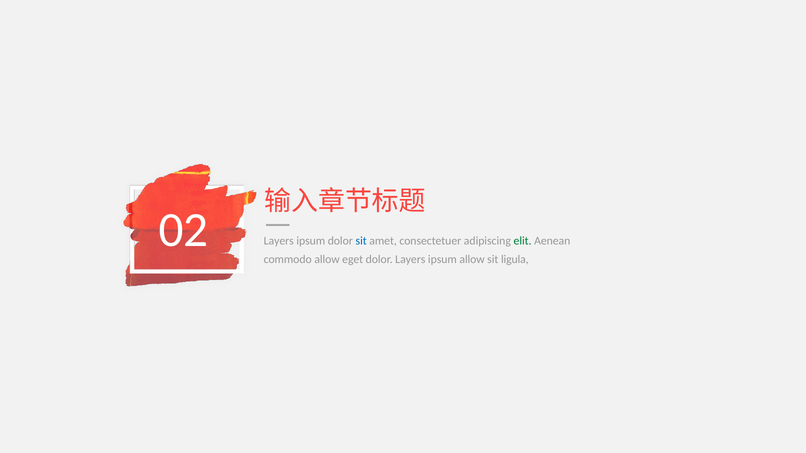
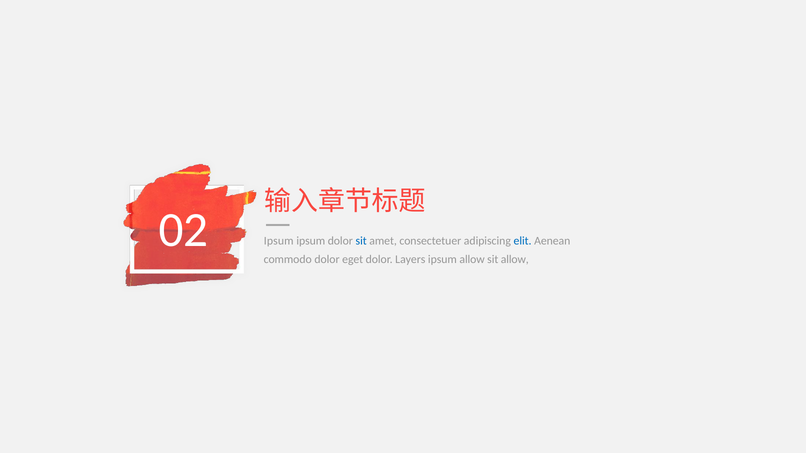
Layers at (279, 241): Layers -> Ipsum
elit colour: green -> blue
commodo allow: allow -> dolor
sit ligula: ligula -> allow
